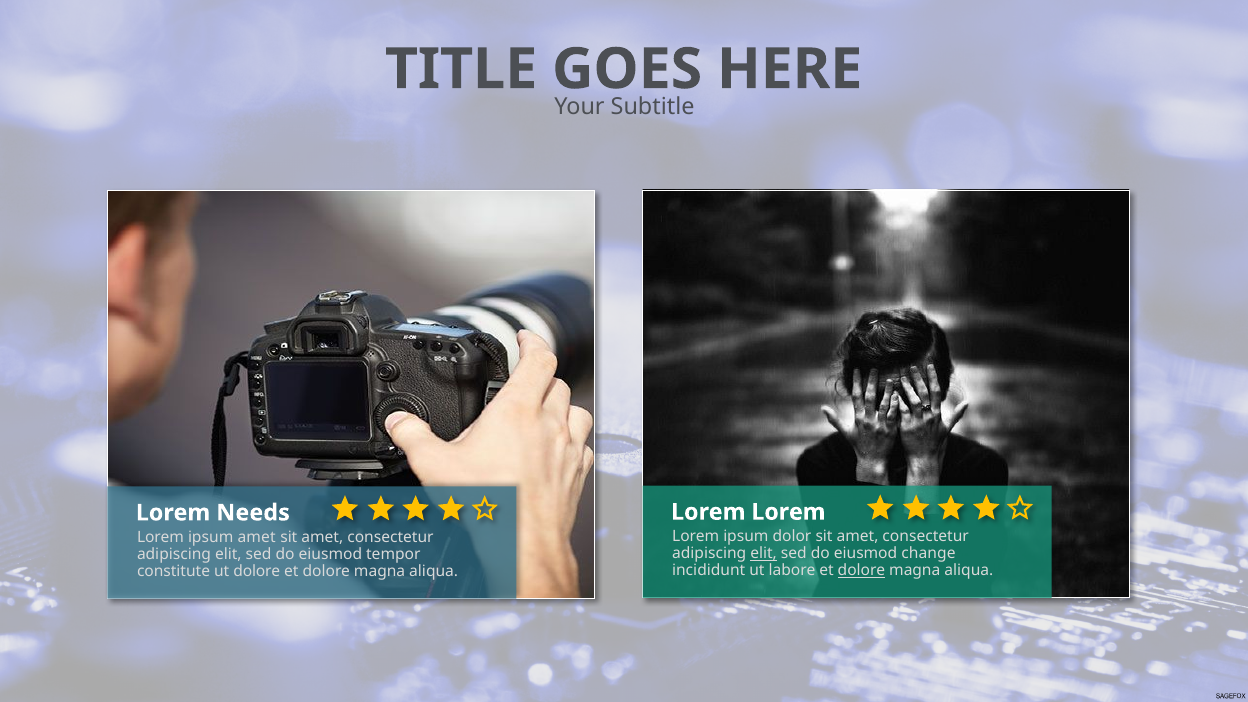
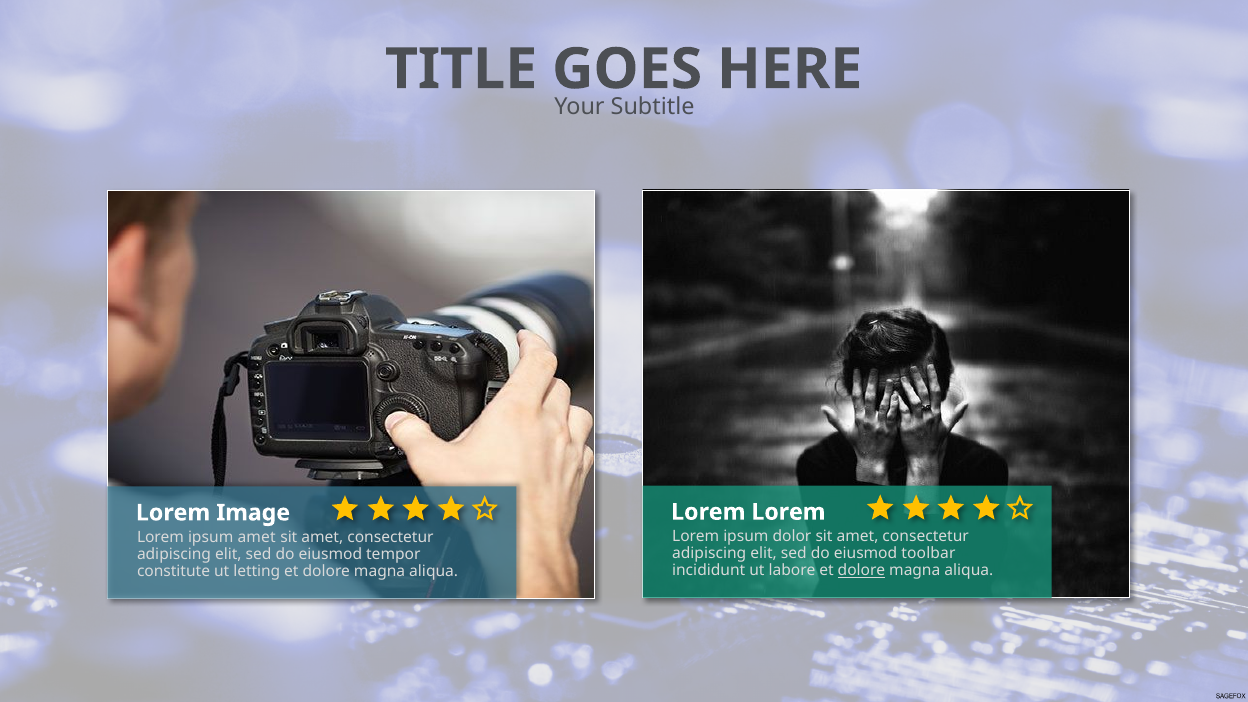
Needs: Needs -> Image
elit at (764, 554) underline: present -> none
change: change -> toolbar
ut dolore: dolore -> letting
